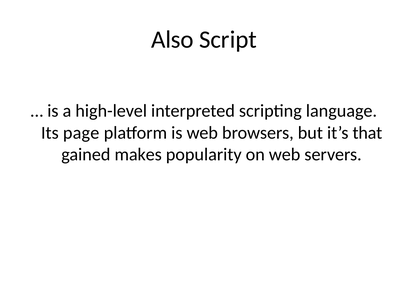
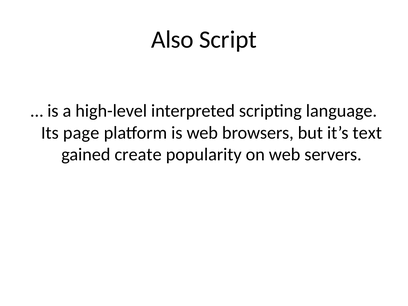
that: that -> text
makes: makes -> create
